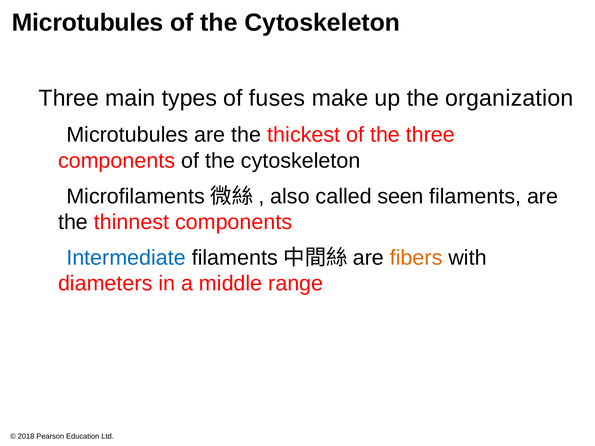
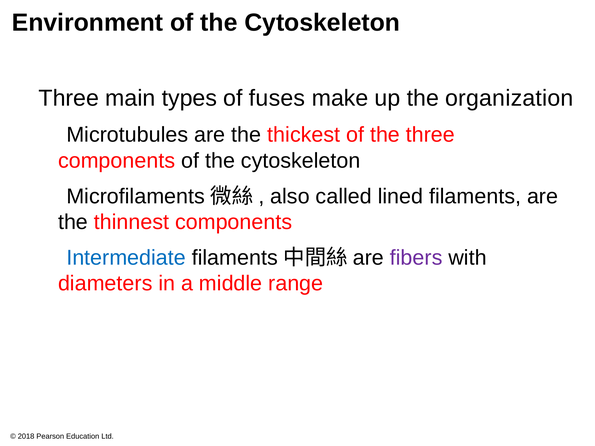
Microtubules at (88, 23): Microtubules -> Environment
seen: seen -> lined
fibers colour: orange -> purple
